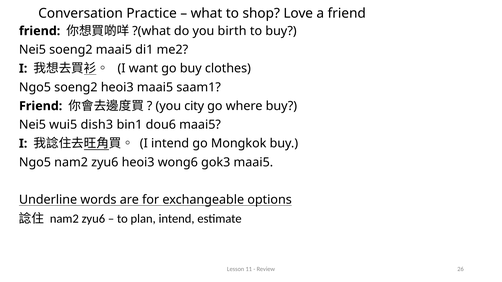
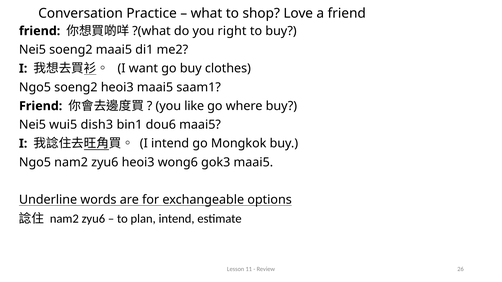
birth: birth -> right
city: city -> like
